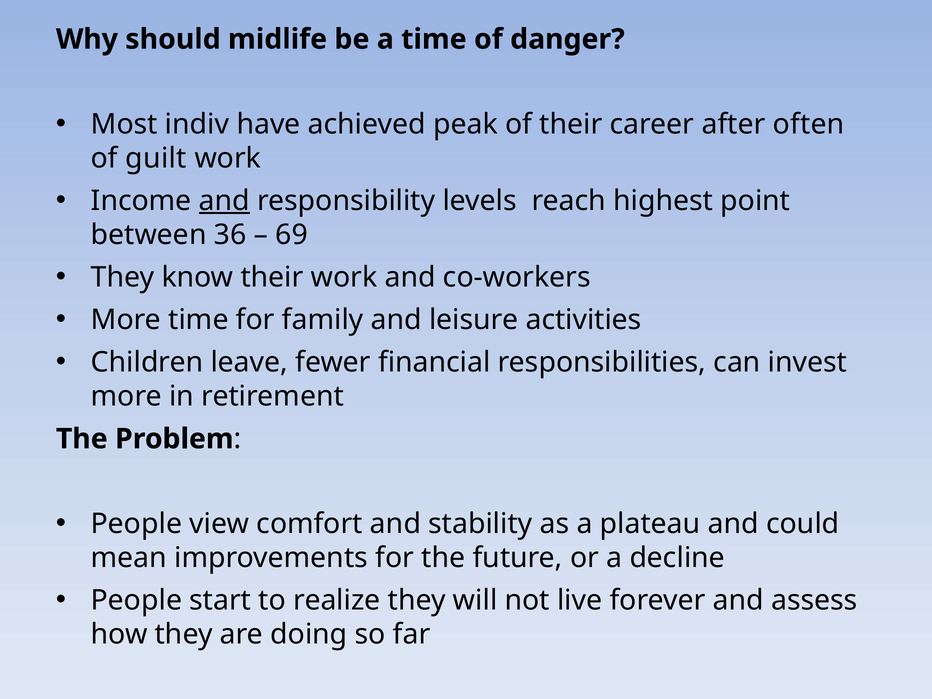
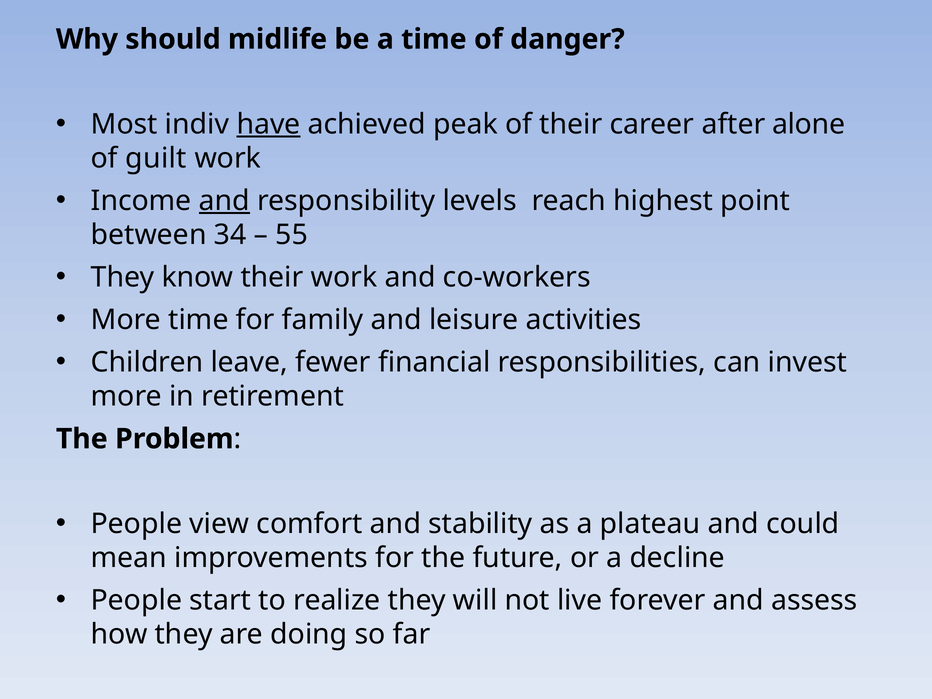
have underline: none -> present
often: often -> alone
36: 36 -> 34
69: 69 -> 55
